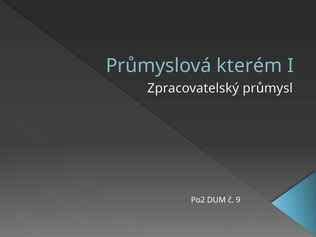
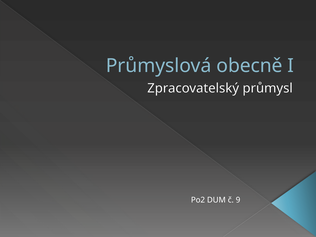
kterém: kterém -> obecně
